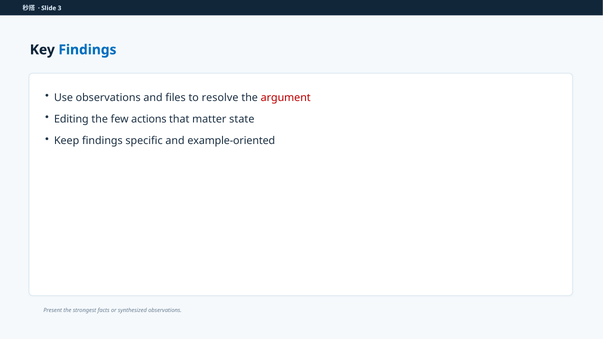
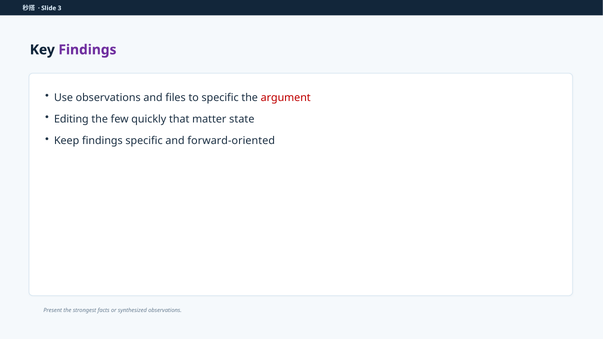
Findings at (87, 50) colour: blue -> purple
to resolve: resolve -> specific
actions: actions -> quickly
example-oriented: example-oriented -> forward-oriented
